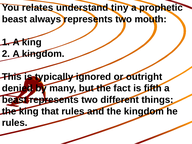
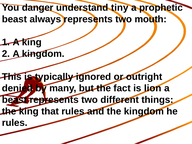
relates: relates -> danger
fifth: fifth -> lion
